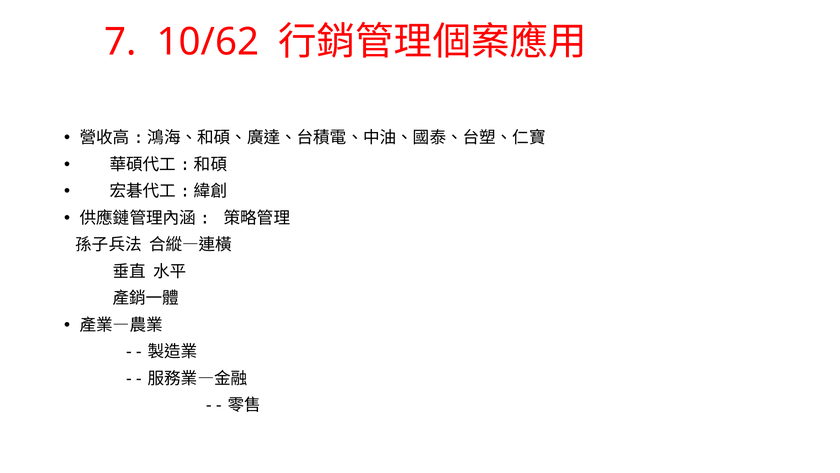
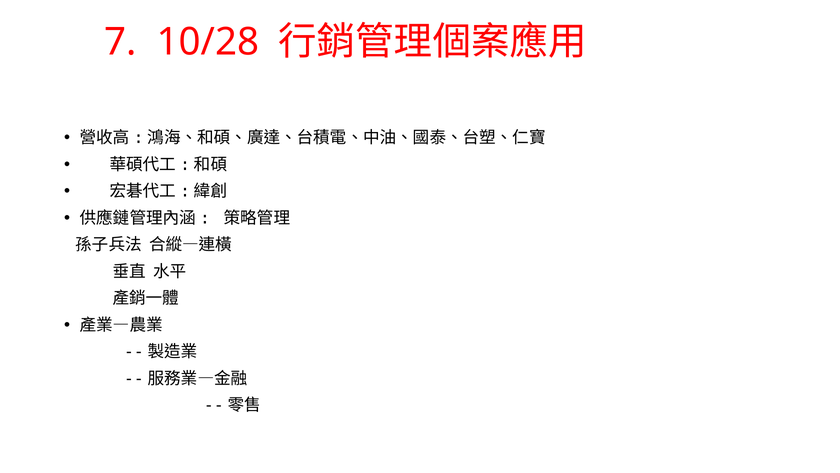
10/62: 10/62 -> 10/28
